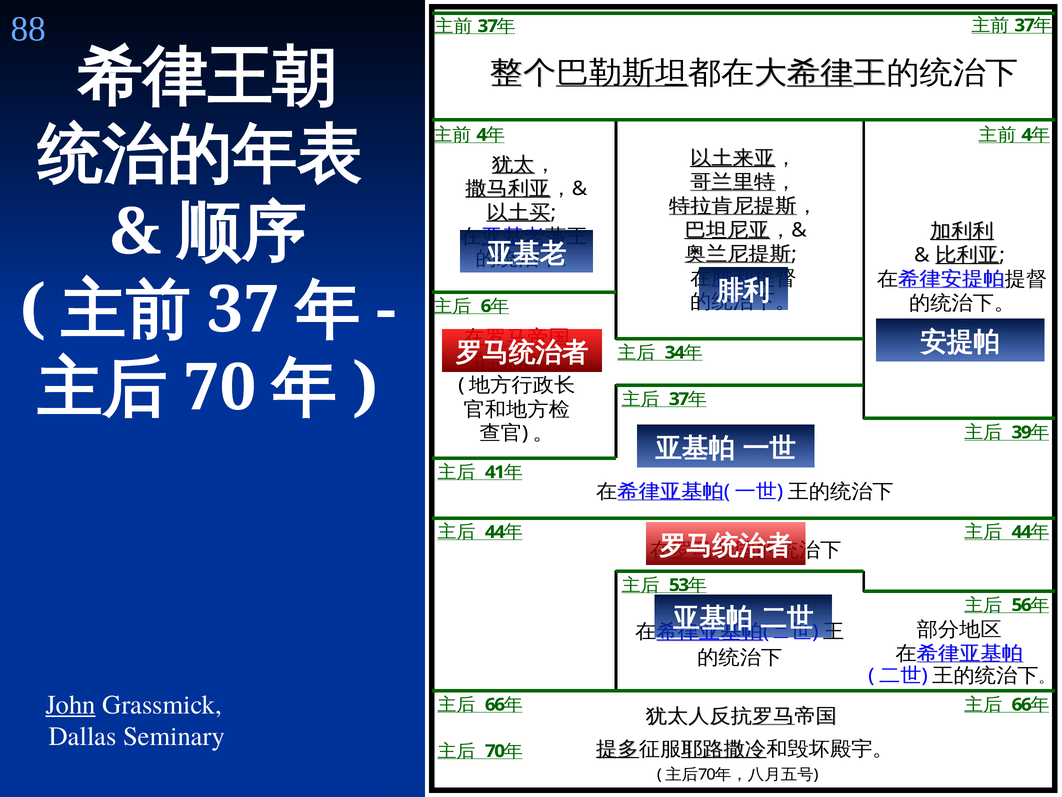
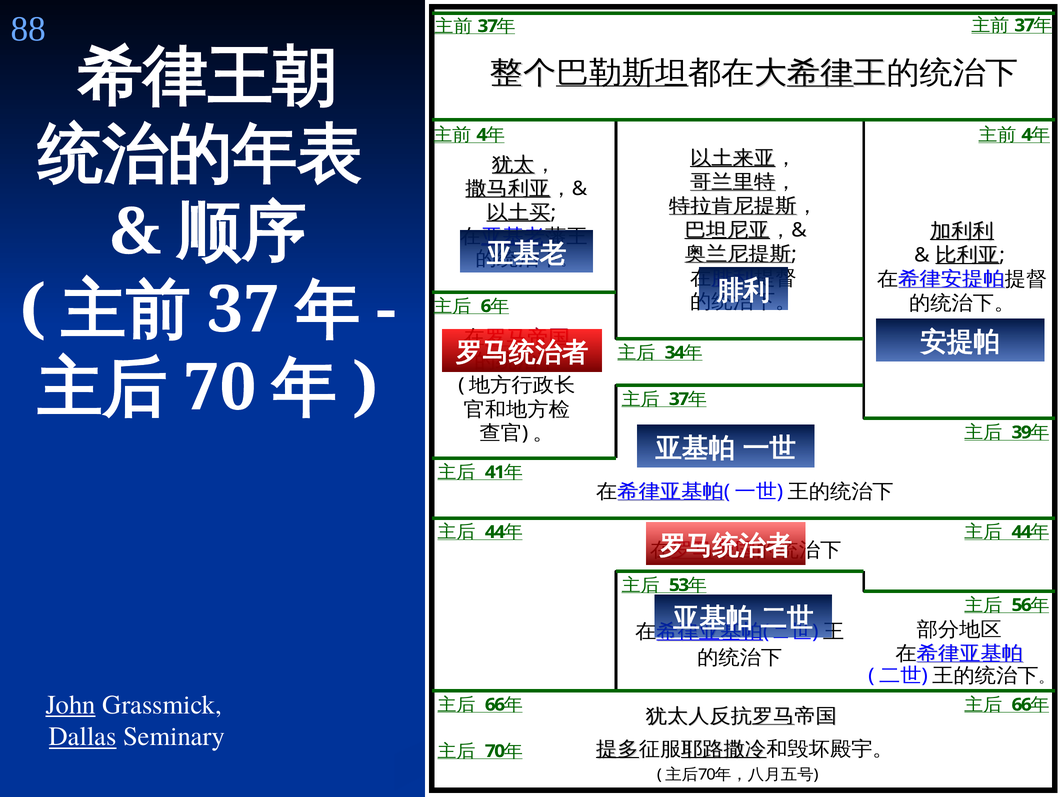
Dallas underline: none -> present
